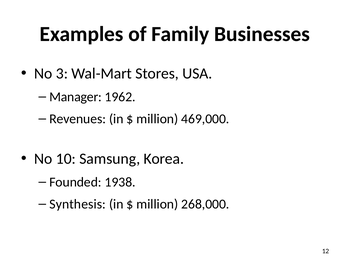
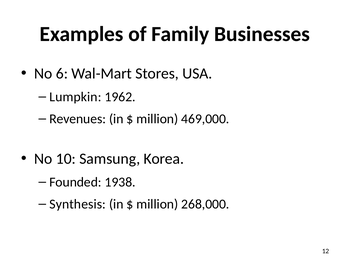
3: 3 -> 6
Manager: Manager -> Lumpkin
